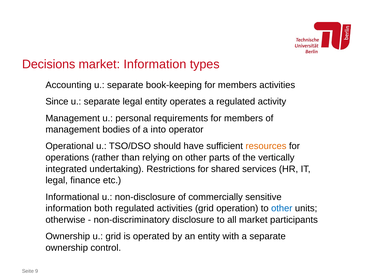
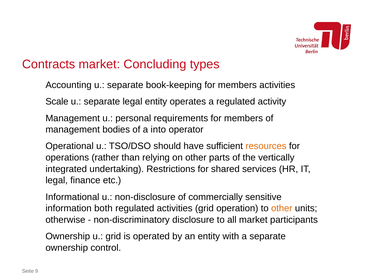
Decisions: Decisions -> Contracts
market Information: Information -> Concluding
Since: Since -> Scale
other at (282, 208) colour: blue -> orange
